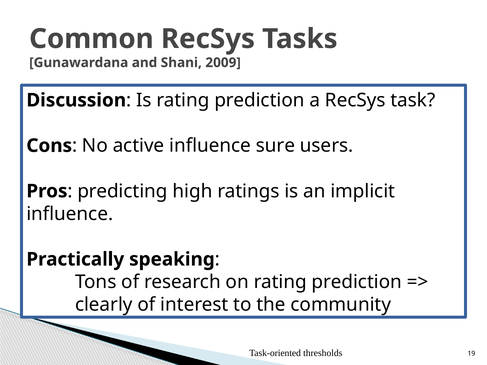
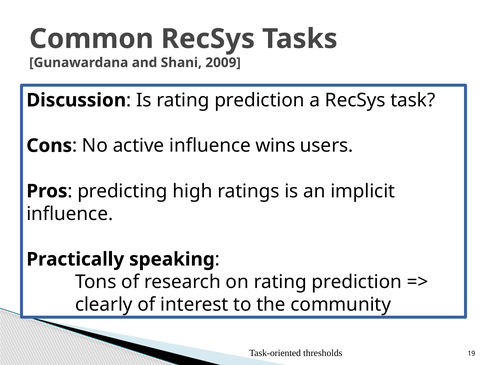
sure: sure -> wins
